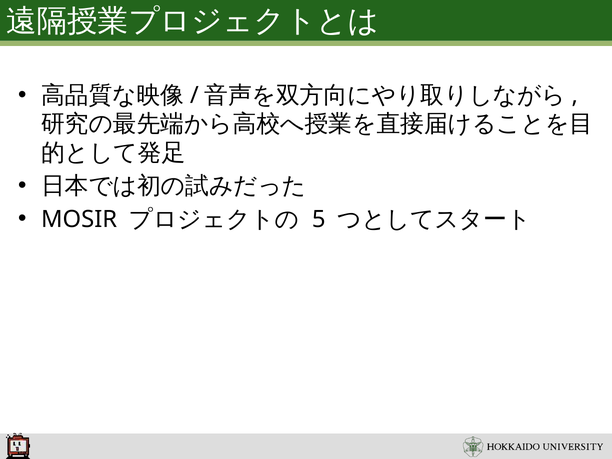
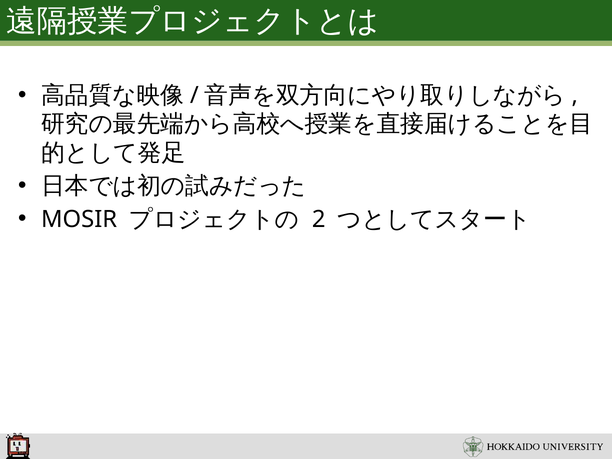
5: 5 -> 2
